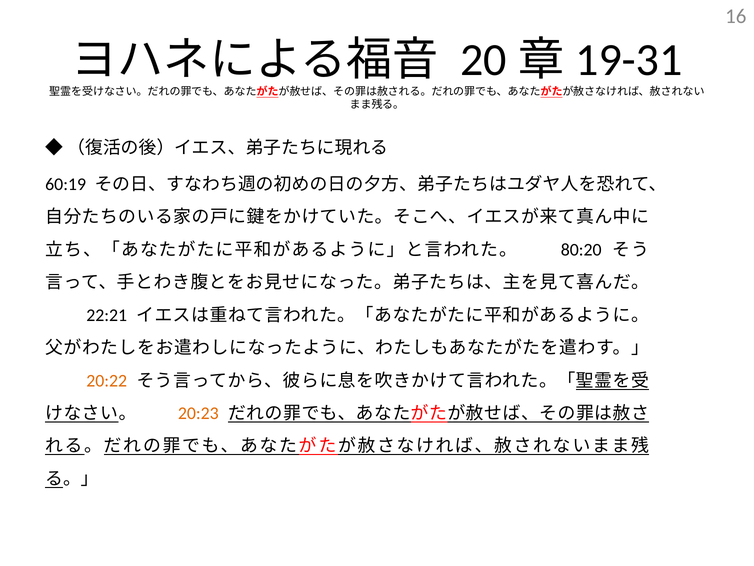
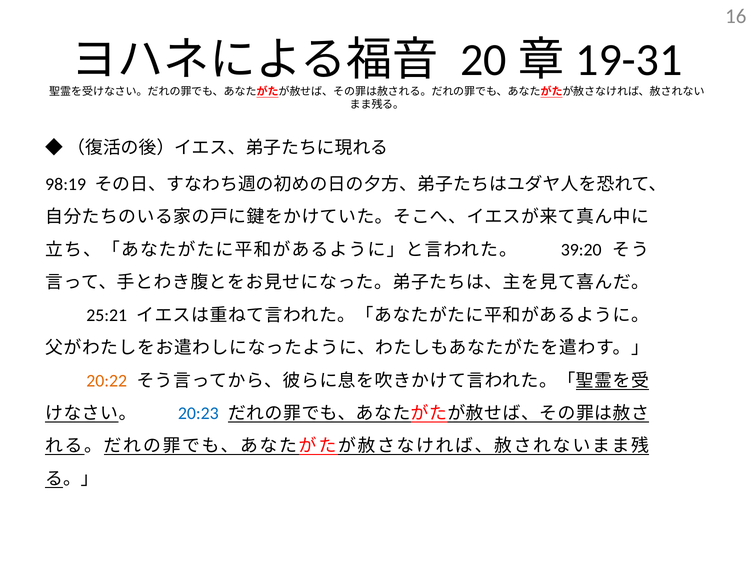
60:19: 60:19 -> 98:19
80:20: 80:20 -> 39:20
22:21: 22:21 -> 25:21
20:23 colour: orange -> blue
